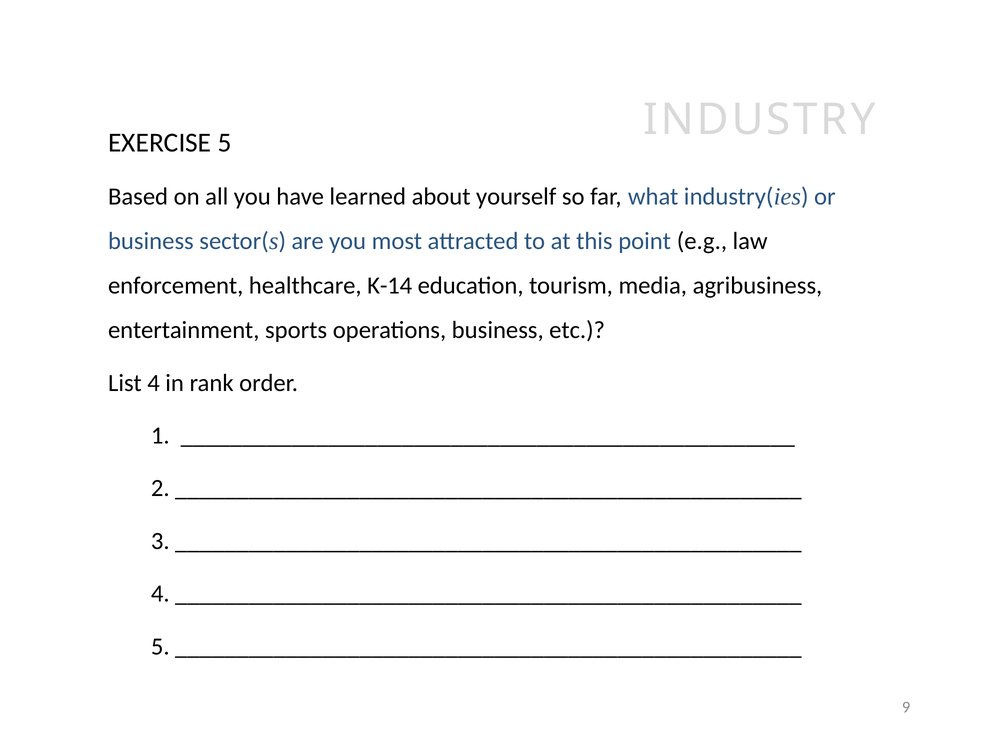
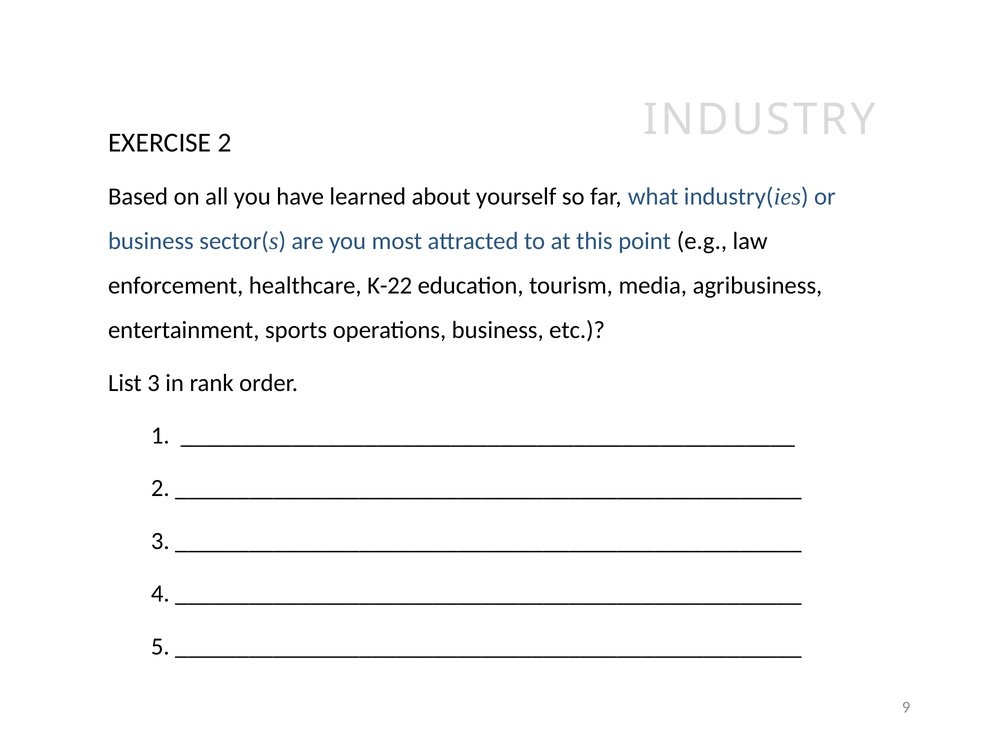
EXERCISE 5: 5 -> 2
K-14: K-14 -> K-22
List 4: 4 -> 3
